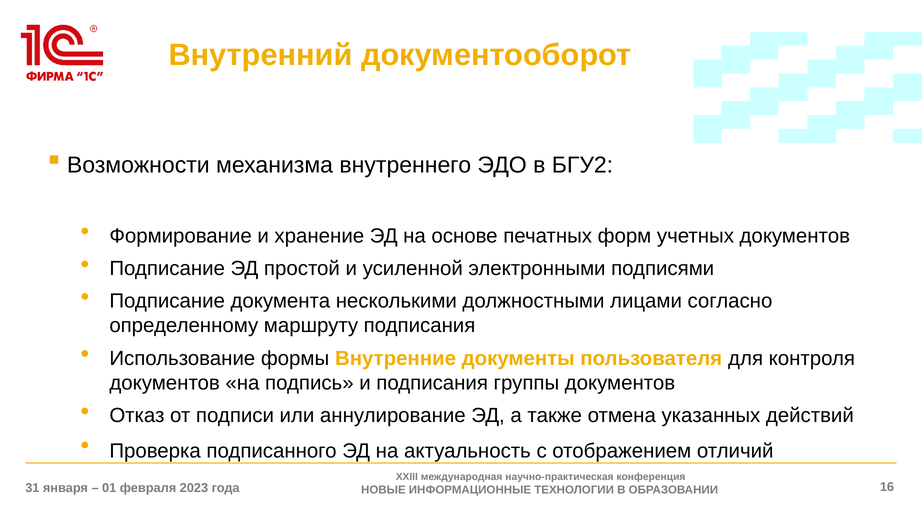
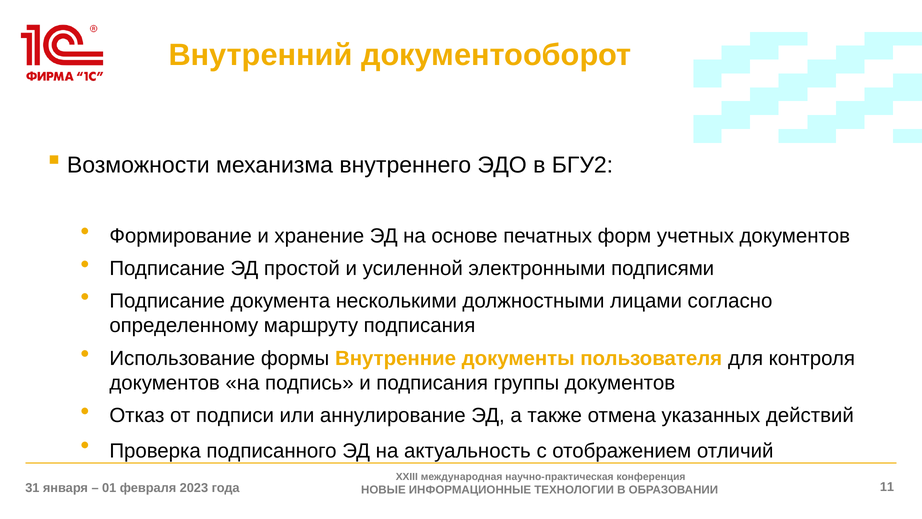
16: 16 -> 11
